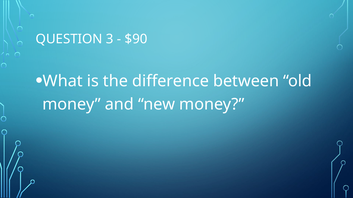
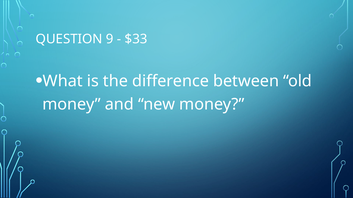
3: 3 -> 9
$90: $90 -> $33
